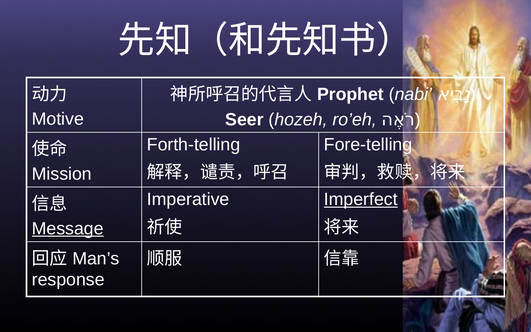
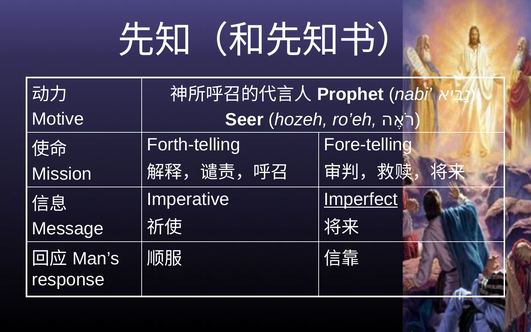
Message underline: present -> none
